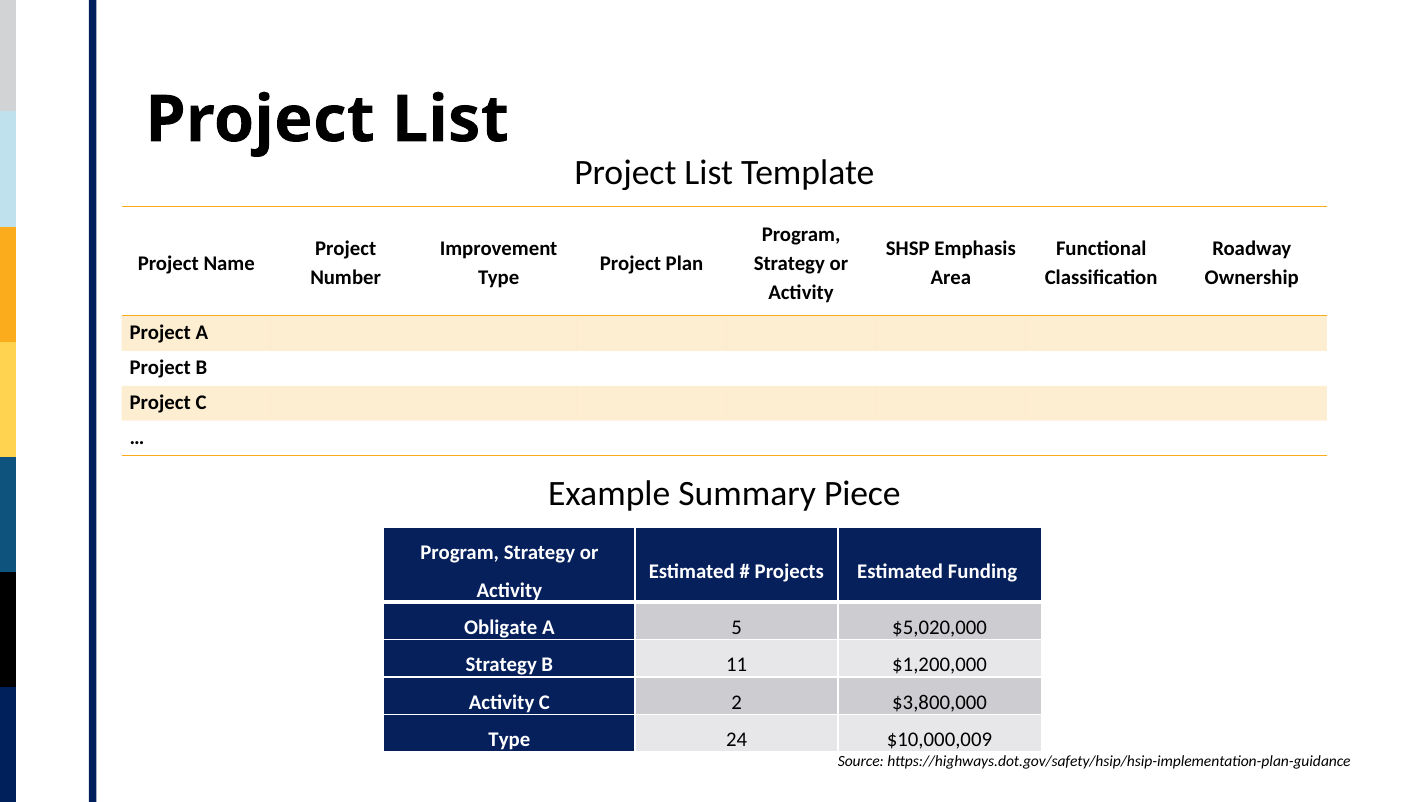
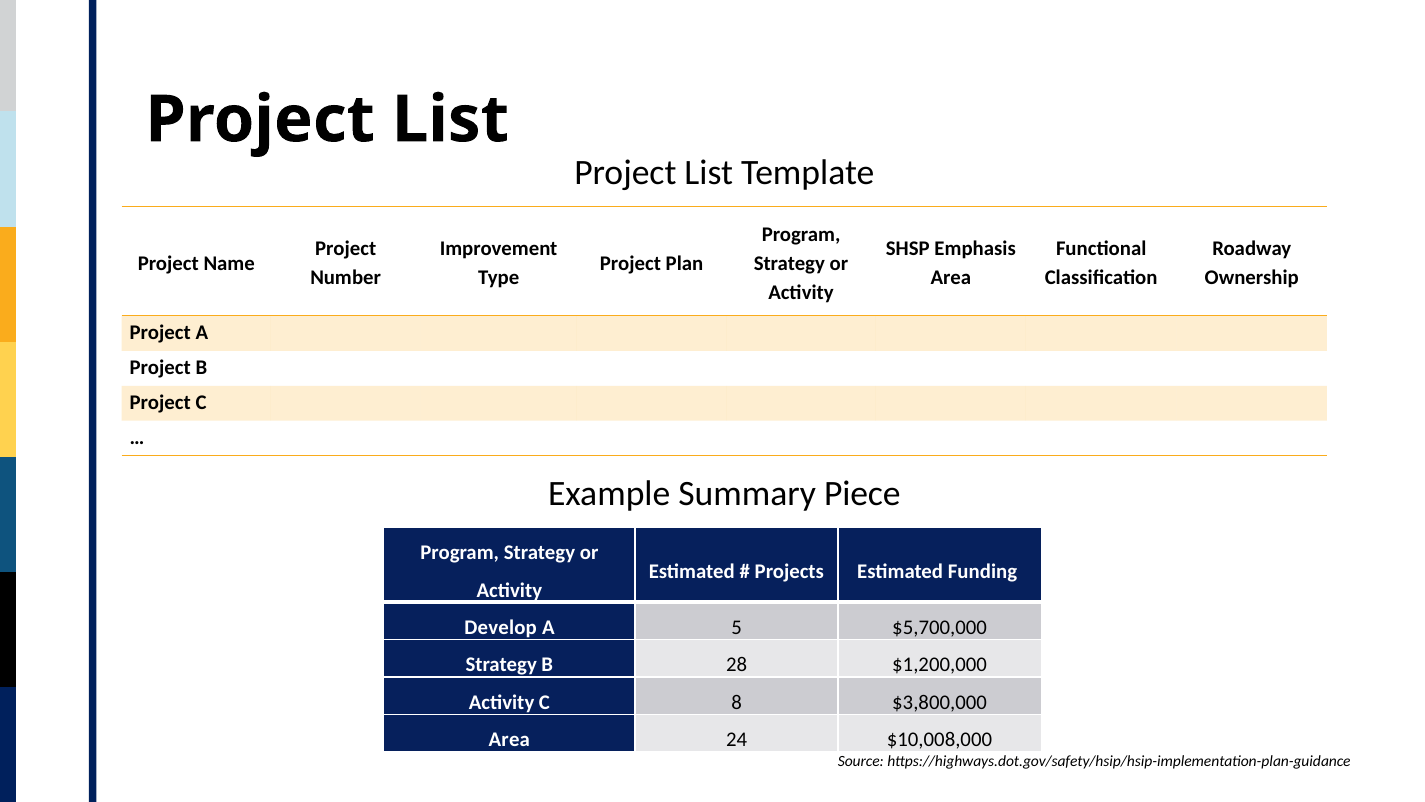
Obligate: Obligate -> Develop
$5,020,000: $5,020,000 -> $5,700,000
11: 11 -> 28
2: 2 -> 8
Type at (509, 740): Type -> Area
$10,000,009: $10,000,009 -> $10,008,000
